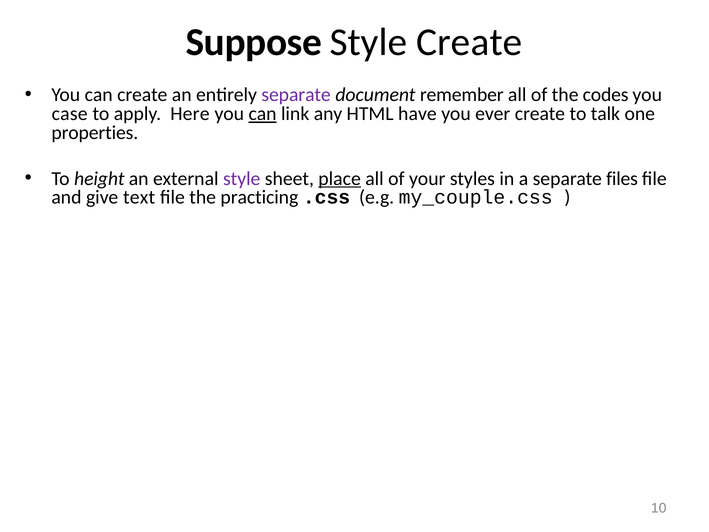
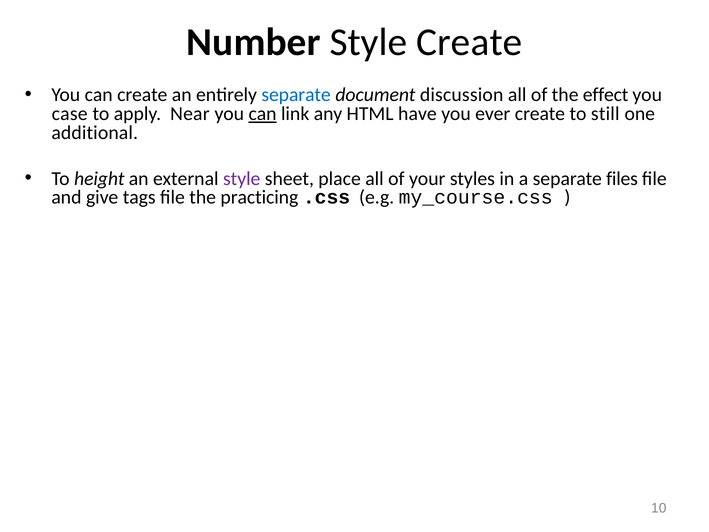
Suppose: Suppose -> Number
separate at (296, 95) colour: purple -> blue
remember: remember -> discussion
codes: codes -> effect
Here: Here -> Near
talk: talk -> still
properties: properties -> additional
place underline: present -> none
text: text -> tags
my_couple.css: my_couple.css -> my_course.css
